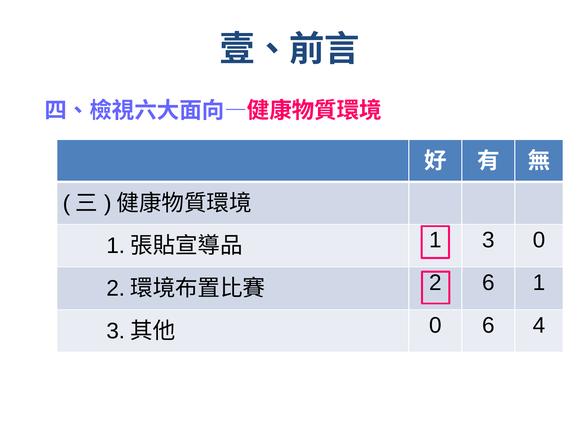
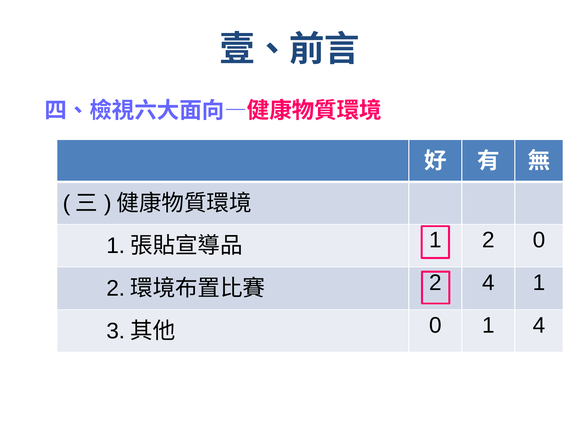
3 at (488, 240): 3 -> 2
2 6: 6 -> 4
0 6: 6 -> 1
